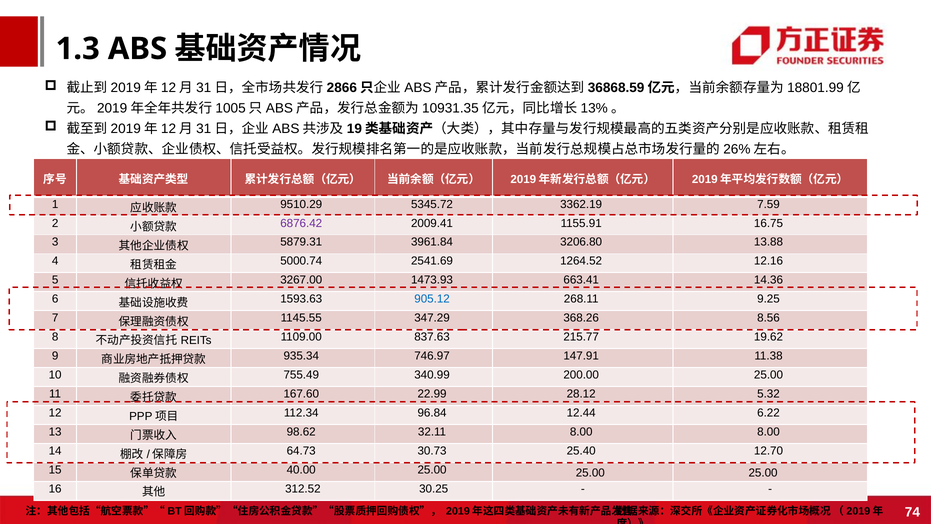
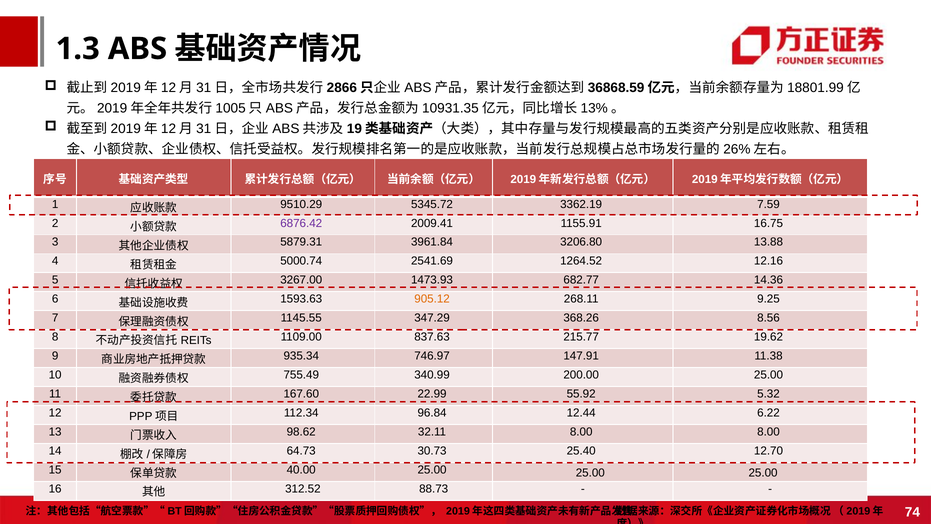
663.41: 663.41 -> 682.77
905.12 colour: blue -> orange
28.12: 28.12 -> 55.92
30.25: 30.25 -> 88.73
